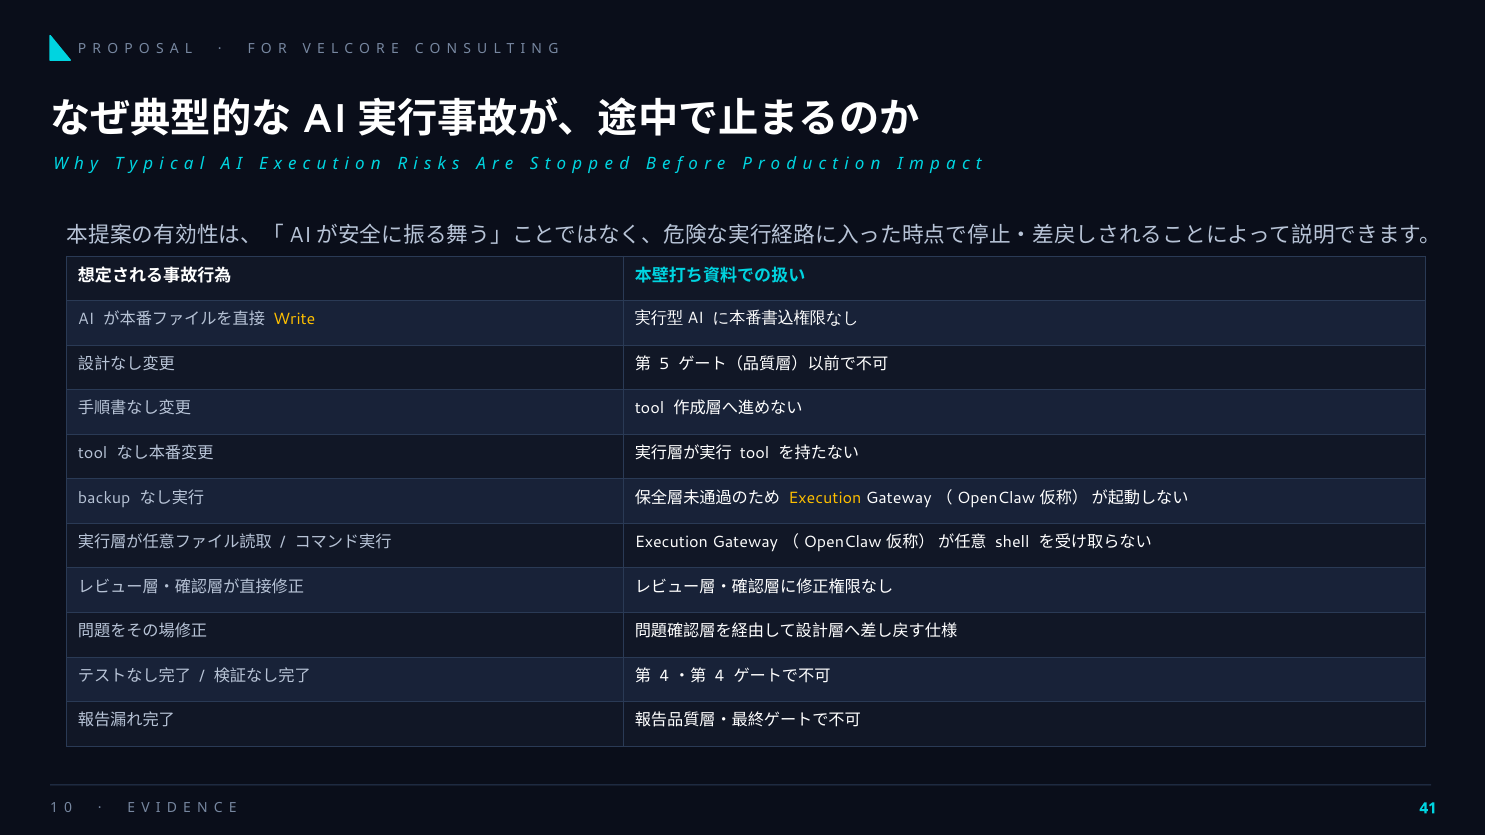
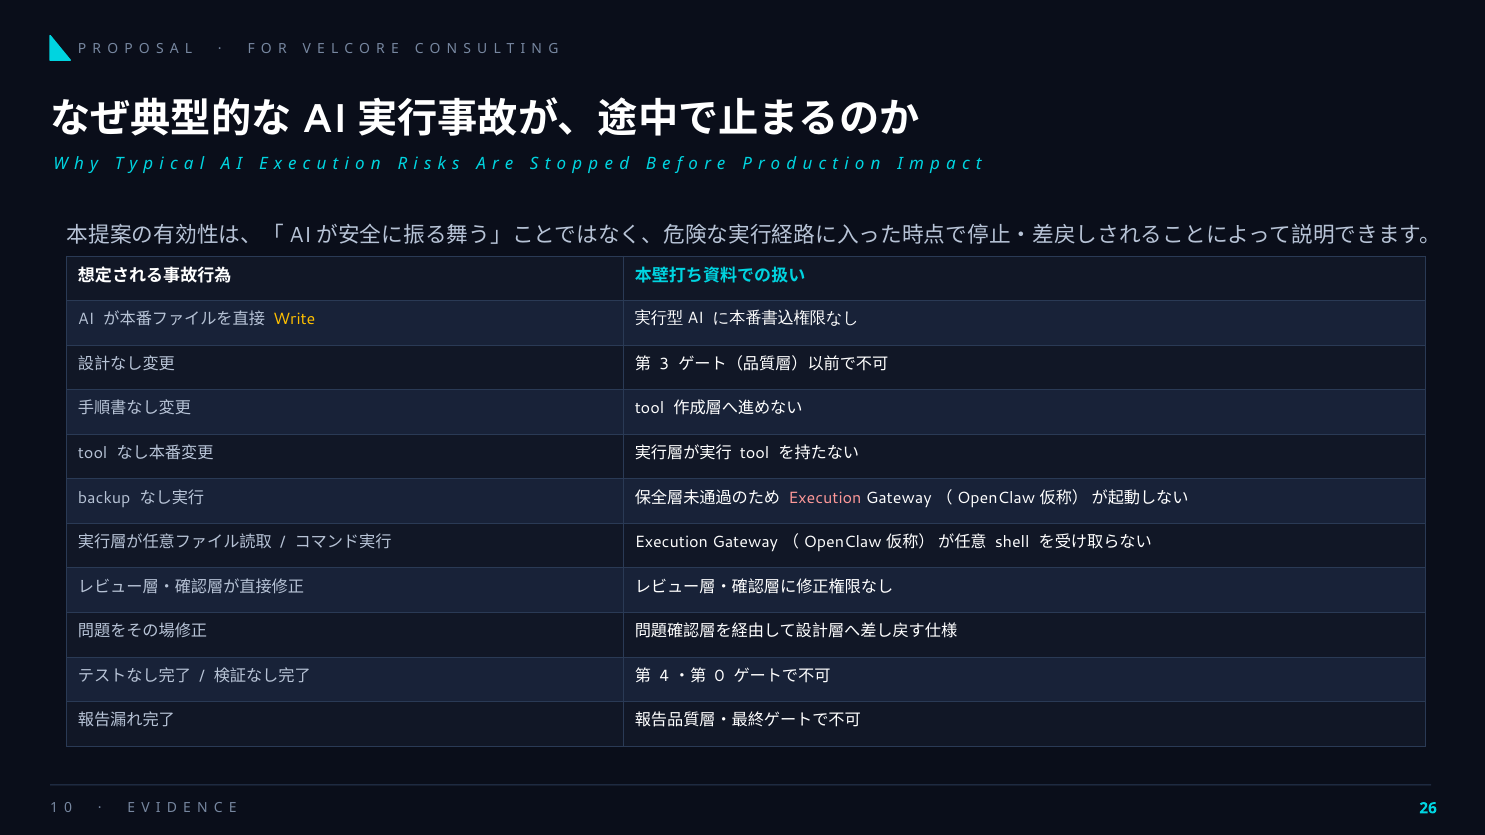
5: 5 -> 3
Execution at (825, 498) colour: yellow -> pink
4 at (720, 676): 4 -> 0
41: 41 -> 26
